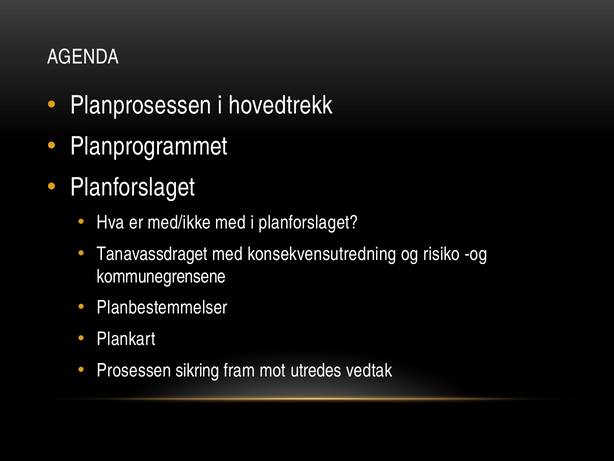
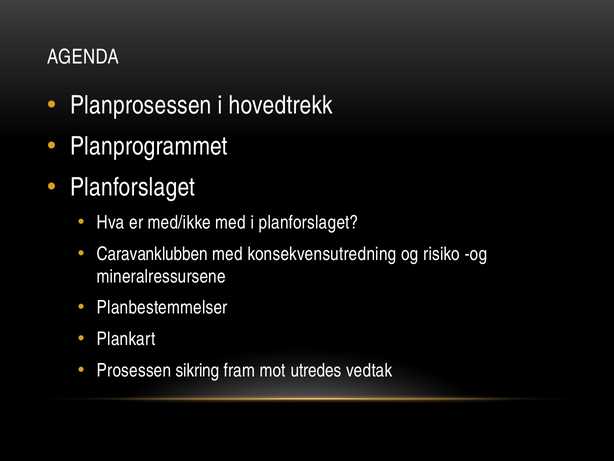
Tanavassdraget: Tanavassdraget -> Caravanklubben
kommunegrensene: kommunegrensene -> mineralressursene
